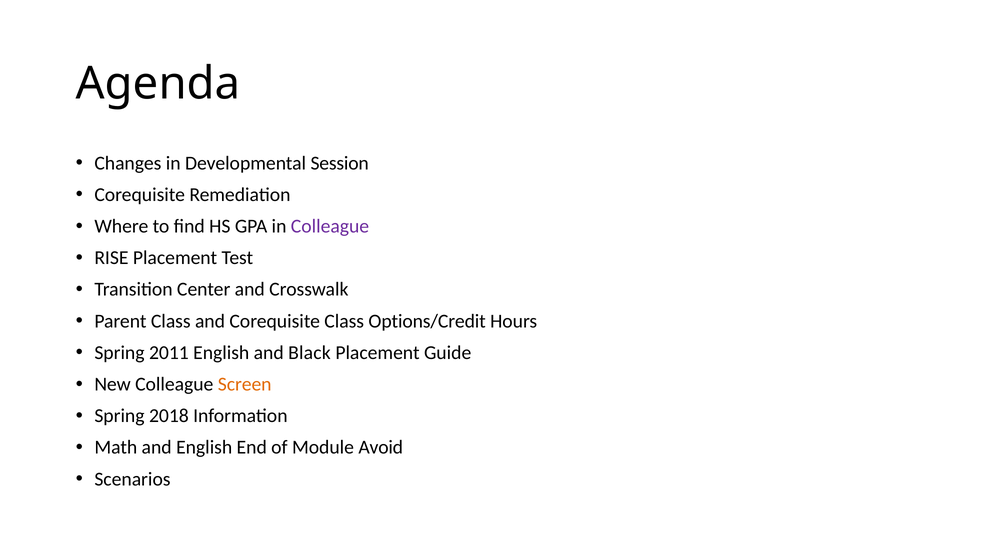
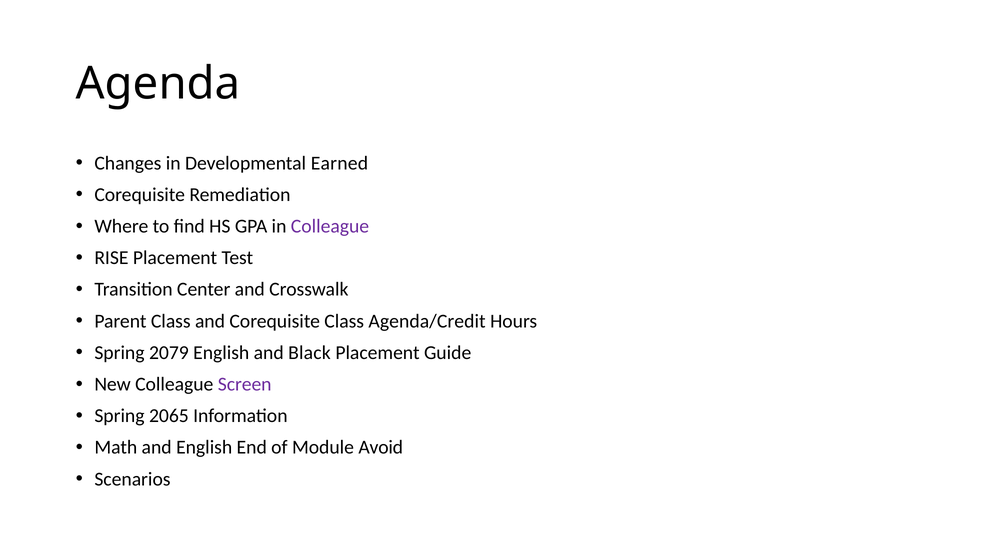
Session: Session -> Earned
Options/Credit: Options/Credit -> Agenda/Credit
2011: 2011 -> 2079
Screen colour: orange -> purple
2018: 2018 -> 2065
